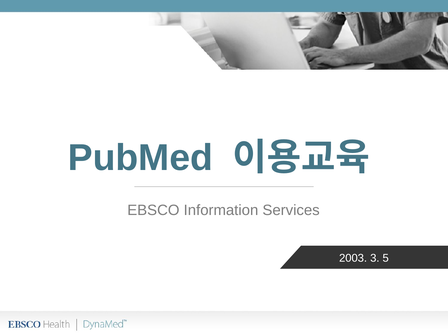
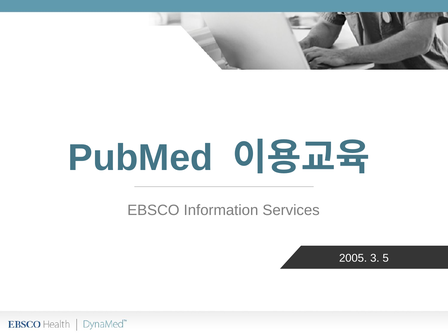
2003: 2003 -> 2005
